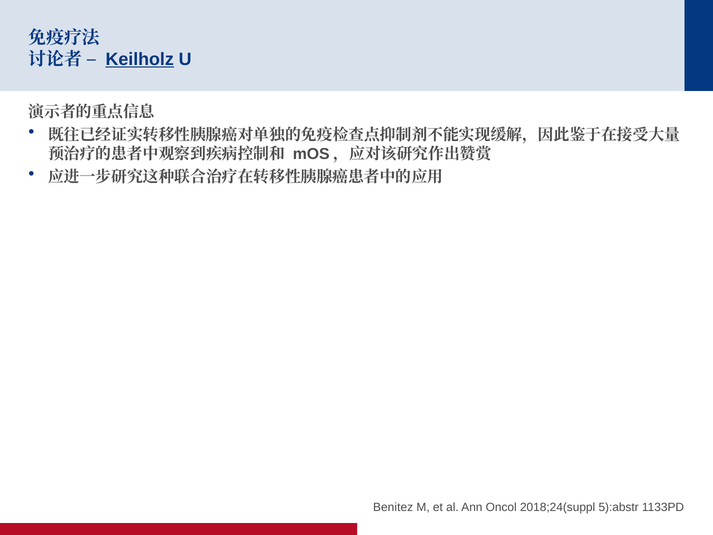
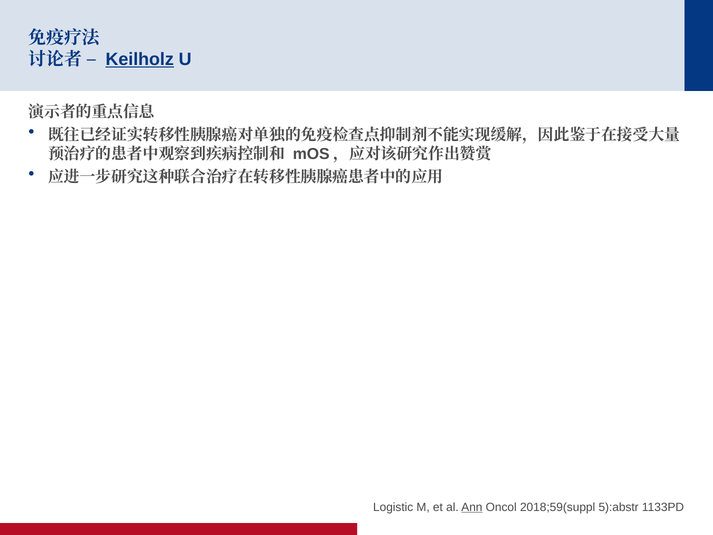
Benitez: Benitez -> Logistic
Ann underline: none -> present
2018;24(suppl: 2018;24(suppl -> 2018;59(suppl
